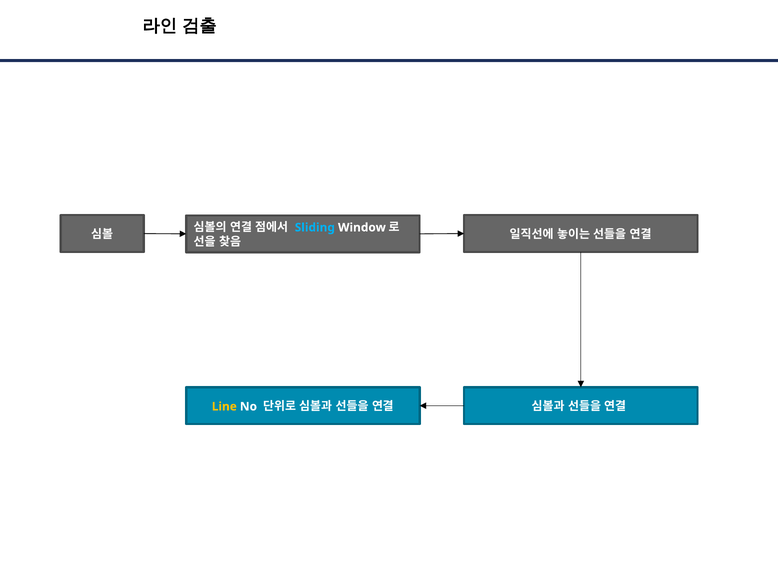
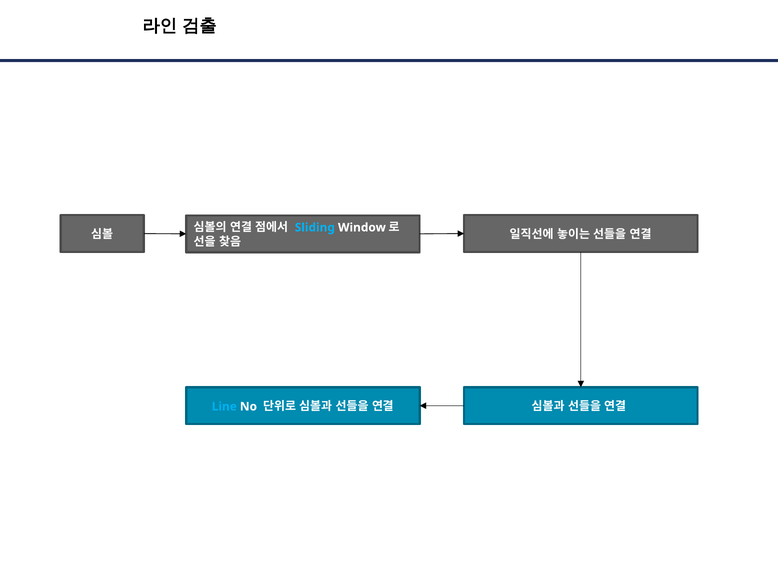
Line colour: yellow -> light blue
